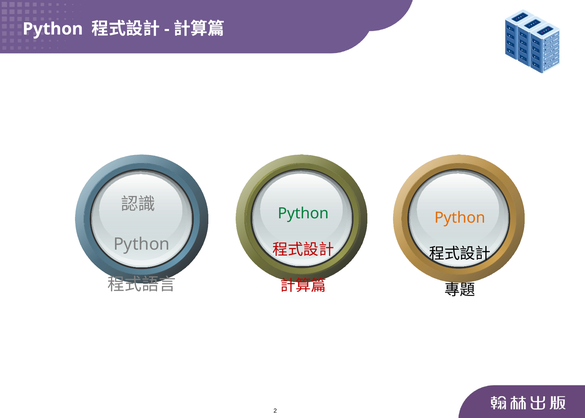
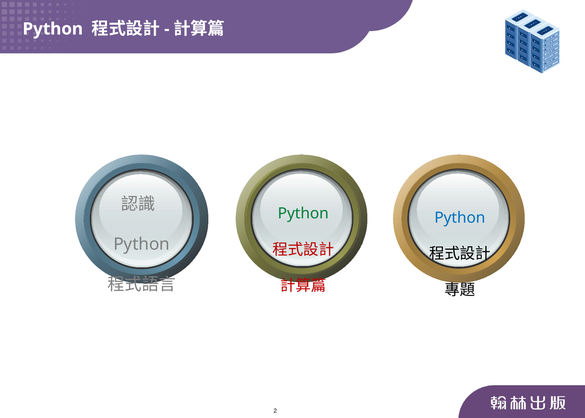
Python at (460, 218) colour: orange -> blue
